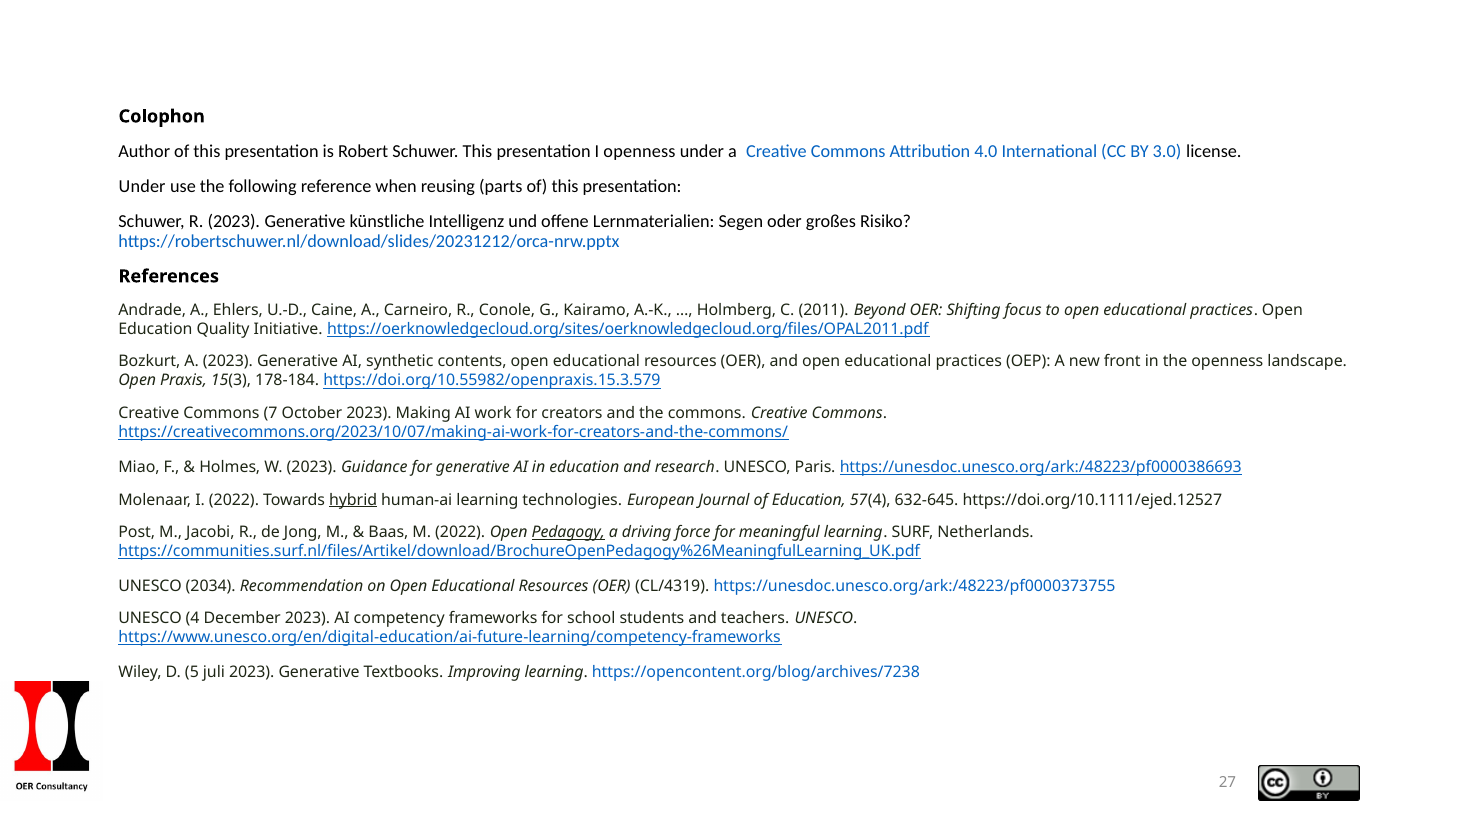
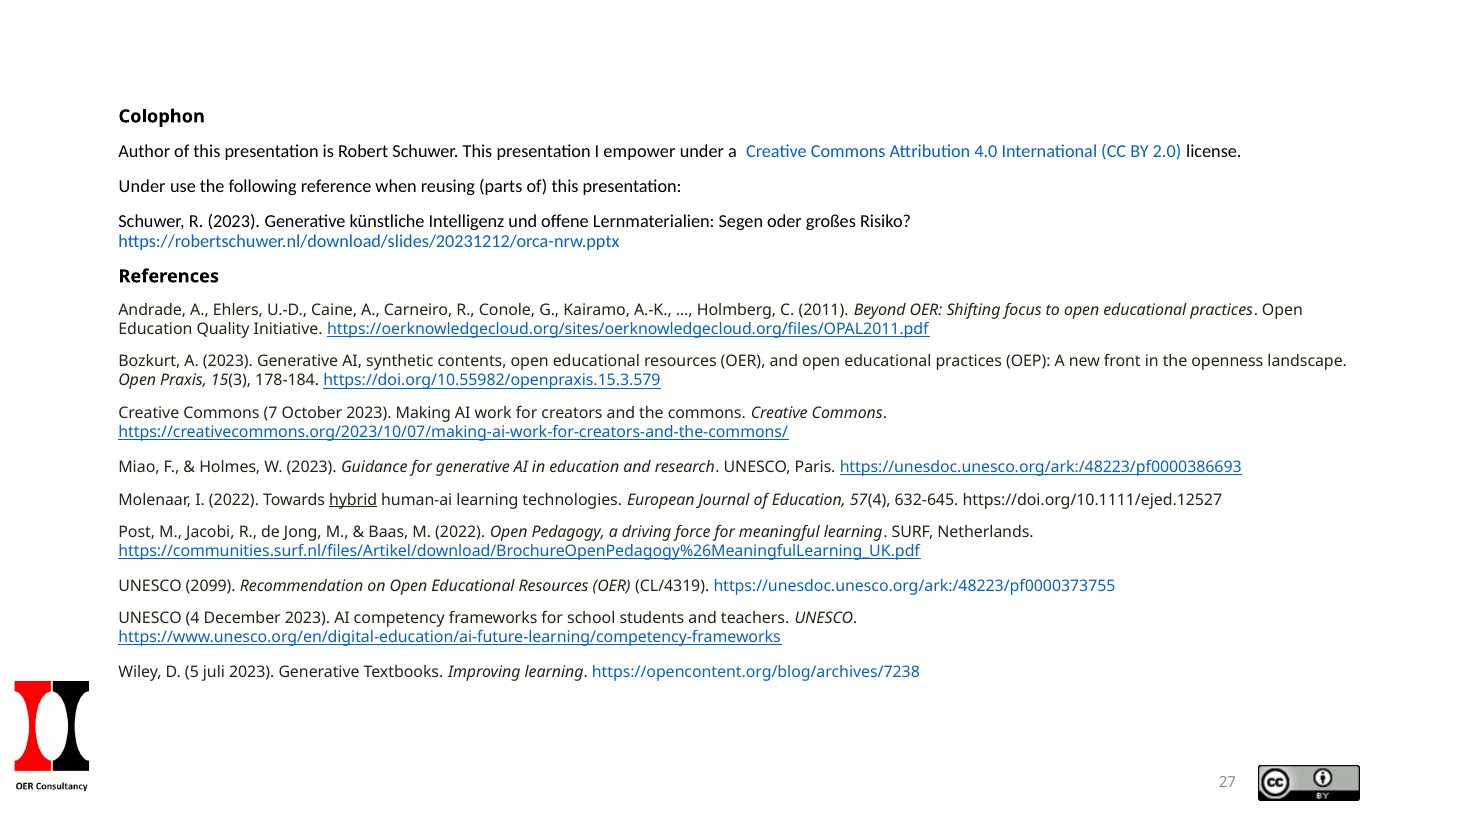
I openness: openness -> empower
3.0: 3.0 -> 2.0
Pedagogy underline: present -> none
2034: 2034 -> 2099
